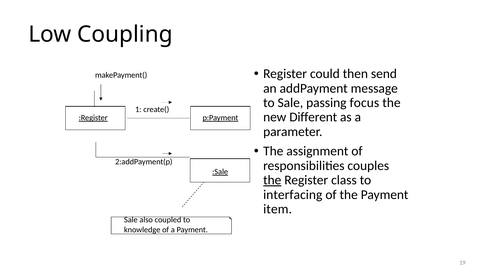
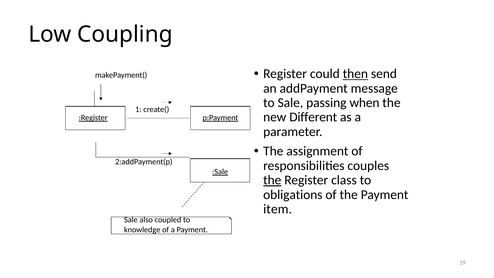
then underline: none -> present
focus: focus -> when
interfacing: interfacing -> obligations
